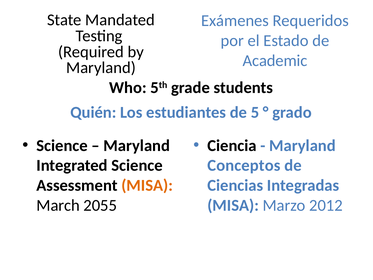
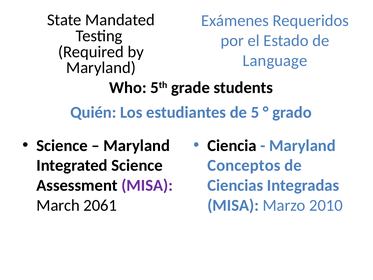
Academic: Academic -> Language
MISA at (147, 185) colour: orange -> purple
2055: 2055 -> 2061
2012: 2012 -> 2010
